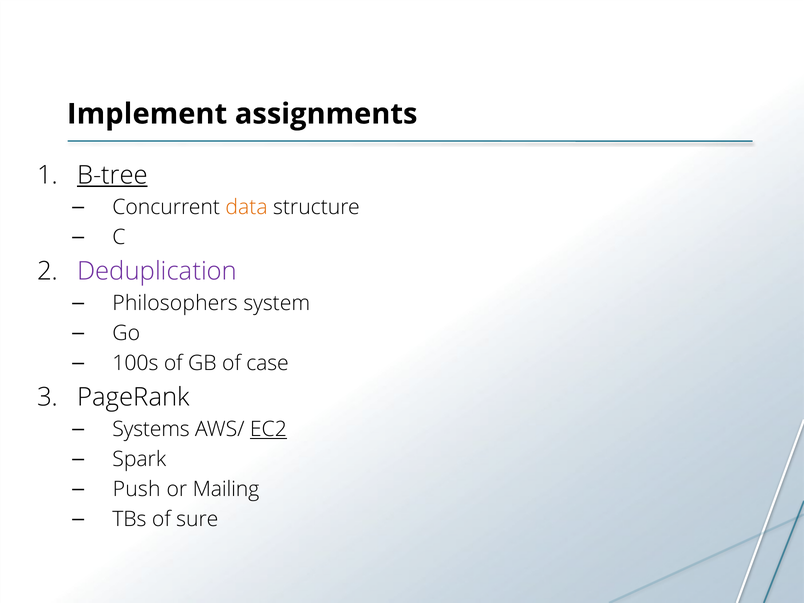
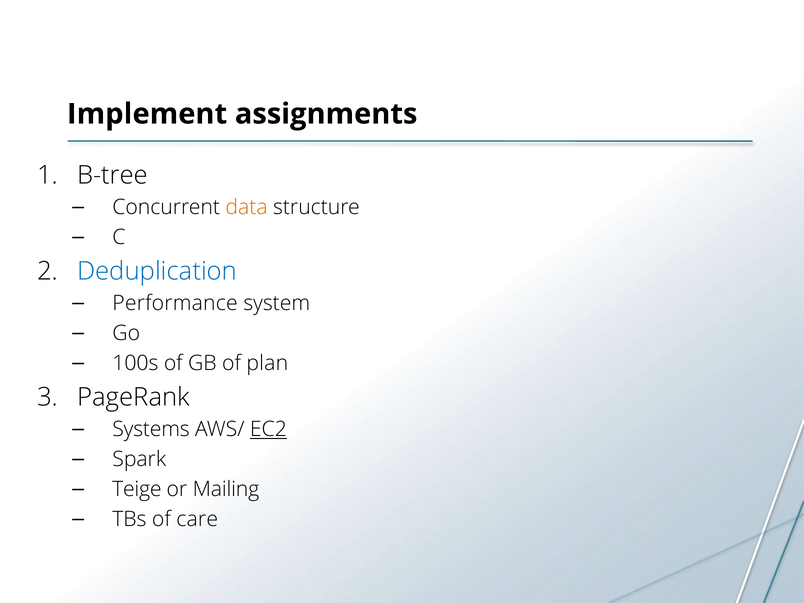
B-tree underline: present -> none
Deduplication colour: purple -> blue
Philosophers: Philosophers -> Performance
case: case -> plan
Push: Push -> Teige
sure: sure -> care
